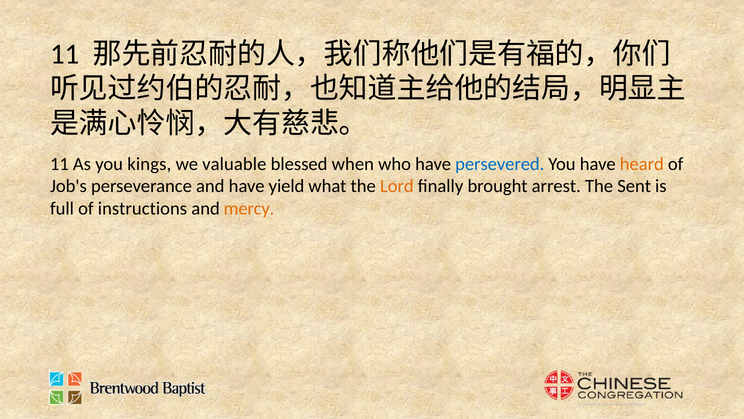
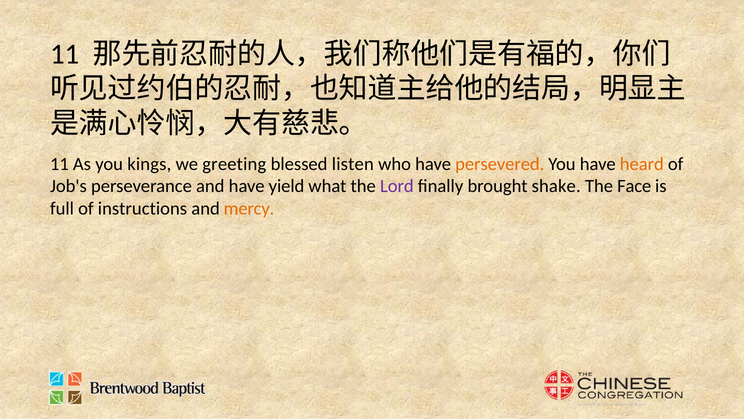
valuable: valuable -> greeting
when: when -> listen
persevered colour: blue -> orange
Lord colour: orange -> purple
arrest: arrest -> shake
Sent: Sent -> Face
